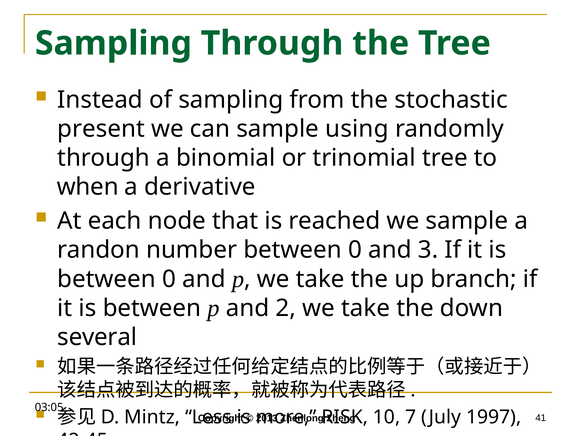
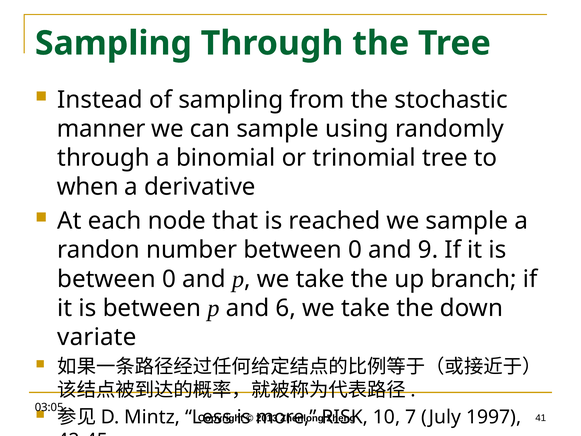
present: present -> manner
3: 3 -> 9
2: 2 -> 6
several: several -> variate
